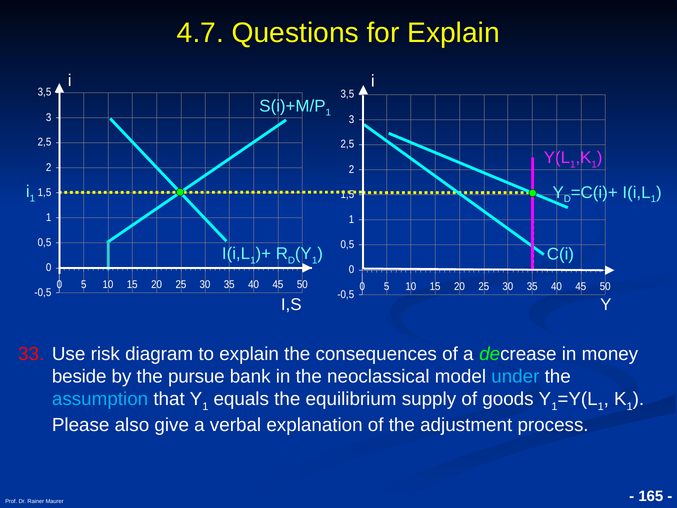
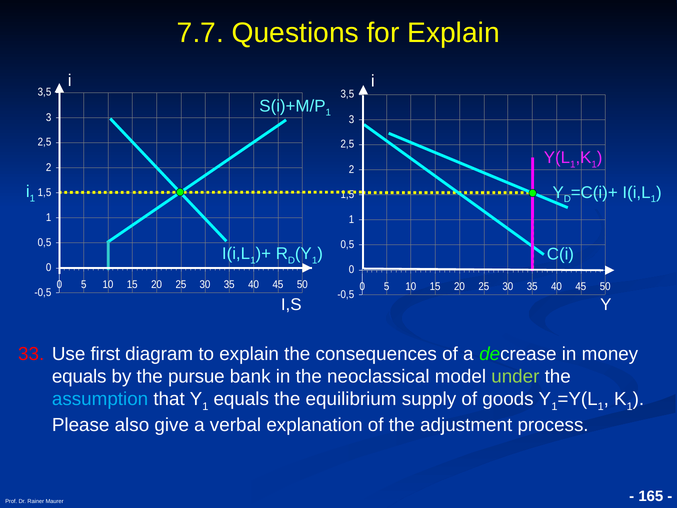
4.7: 4.7 -> 7.7
risk: risk -> first
beside at (79, 376): beside -> equals
under colour: light blue -> light green
